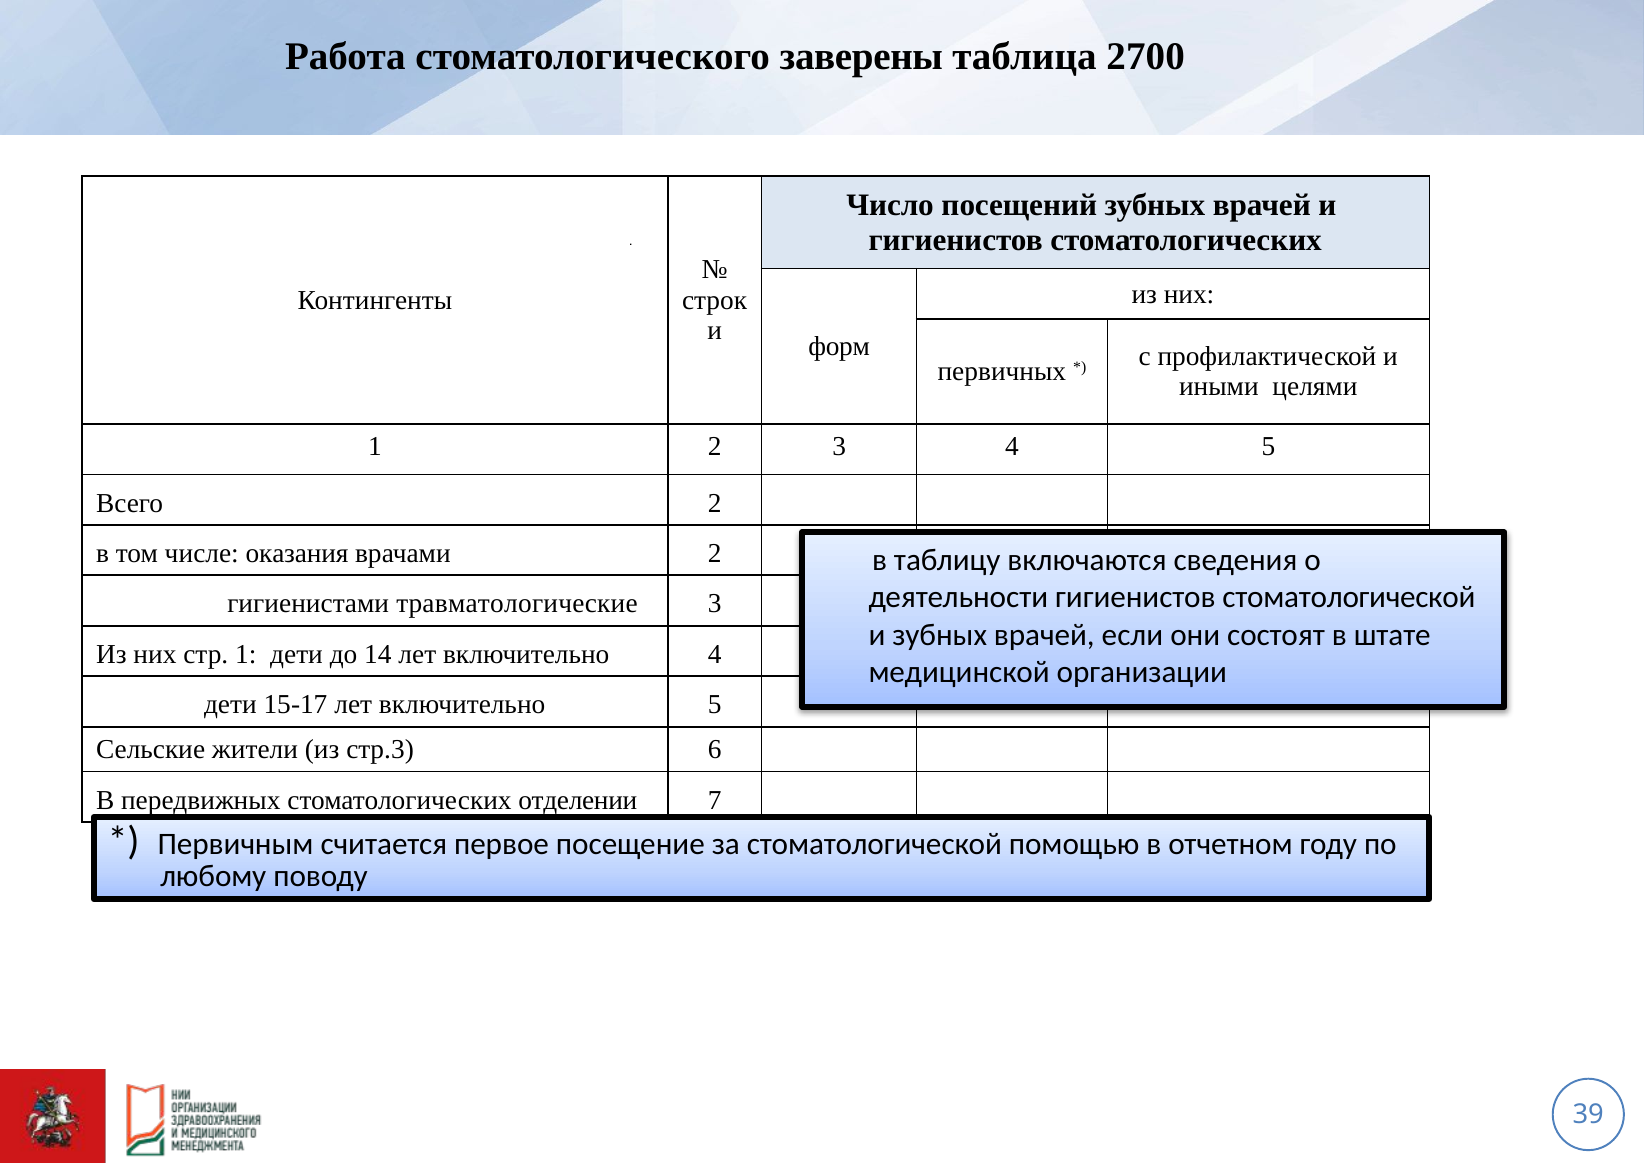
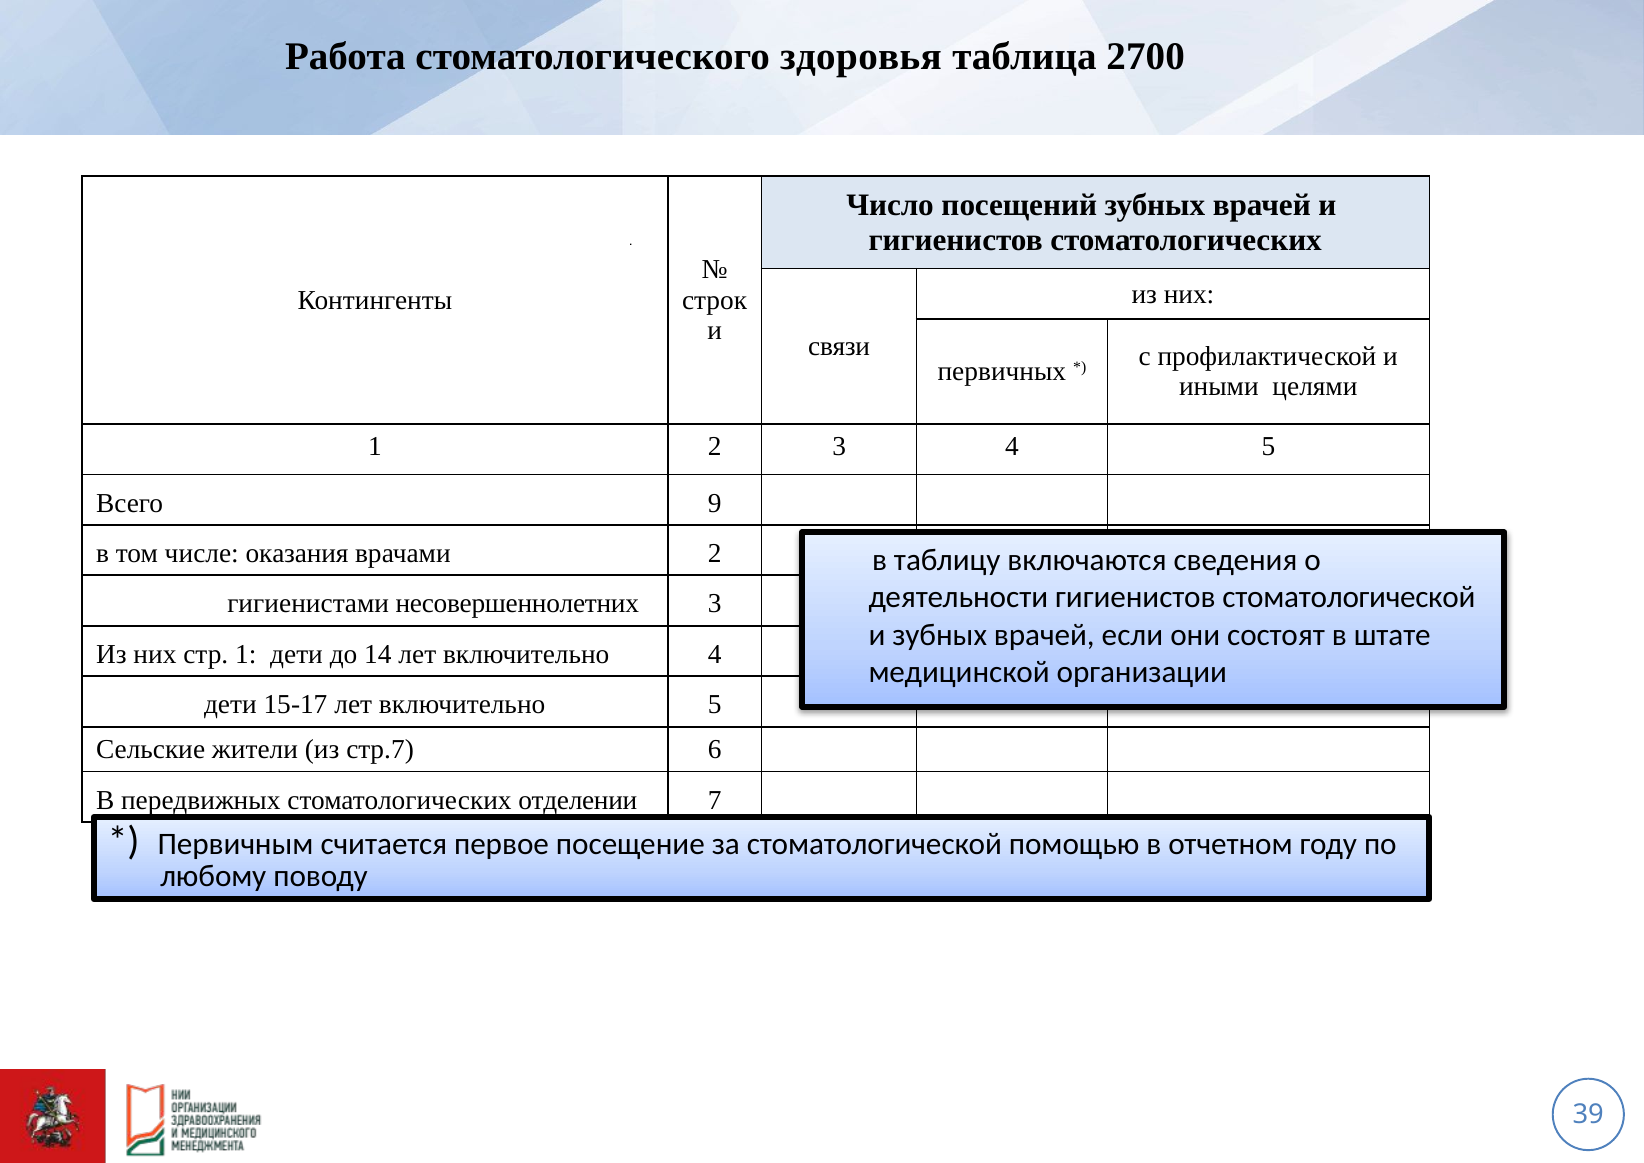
заверены: заверены -> здоровья
форм: форм -> связи
Всего 2: 2 -> 9
травматологические: травматологические -> несовершеннолетних
стр.3: стр.3 -> стр.7
